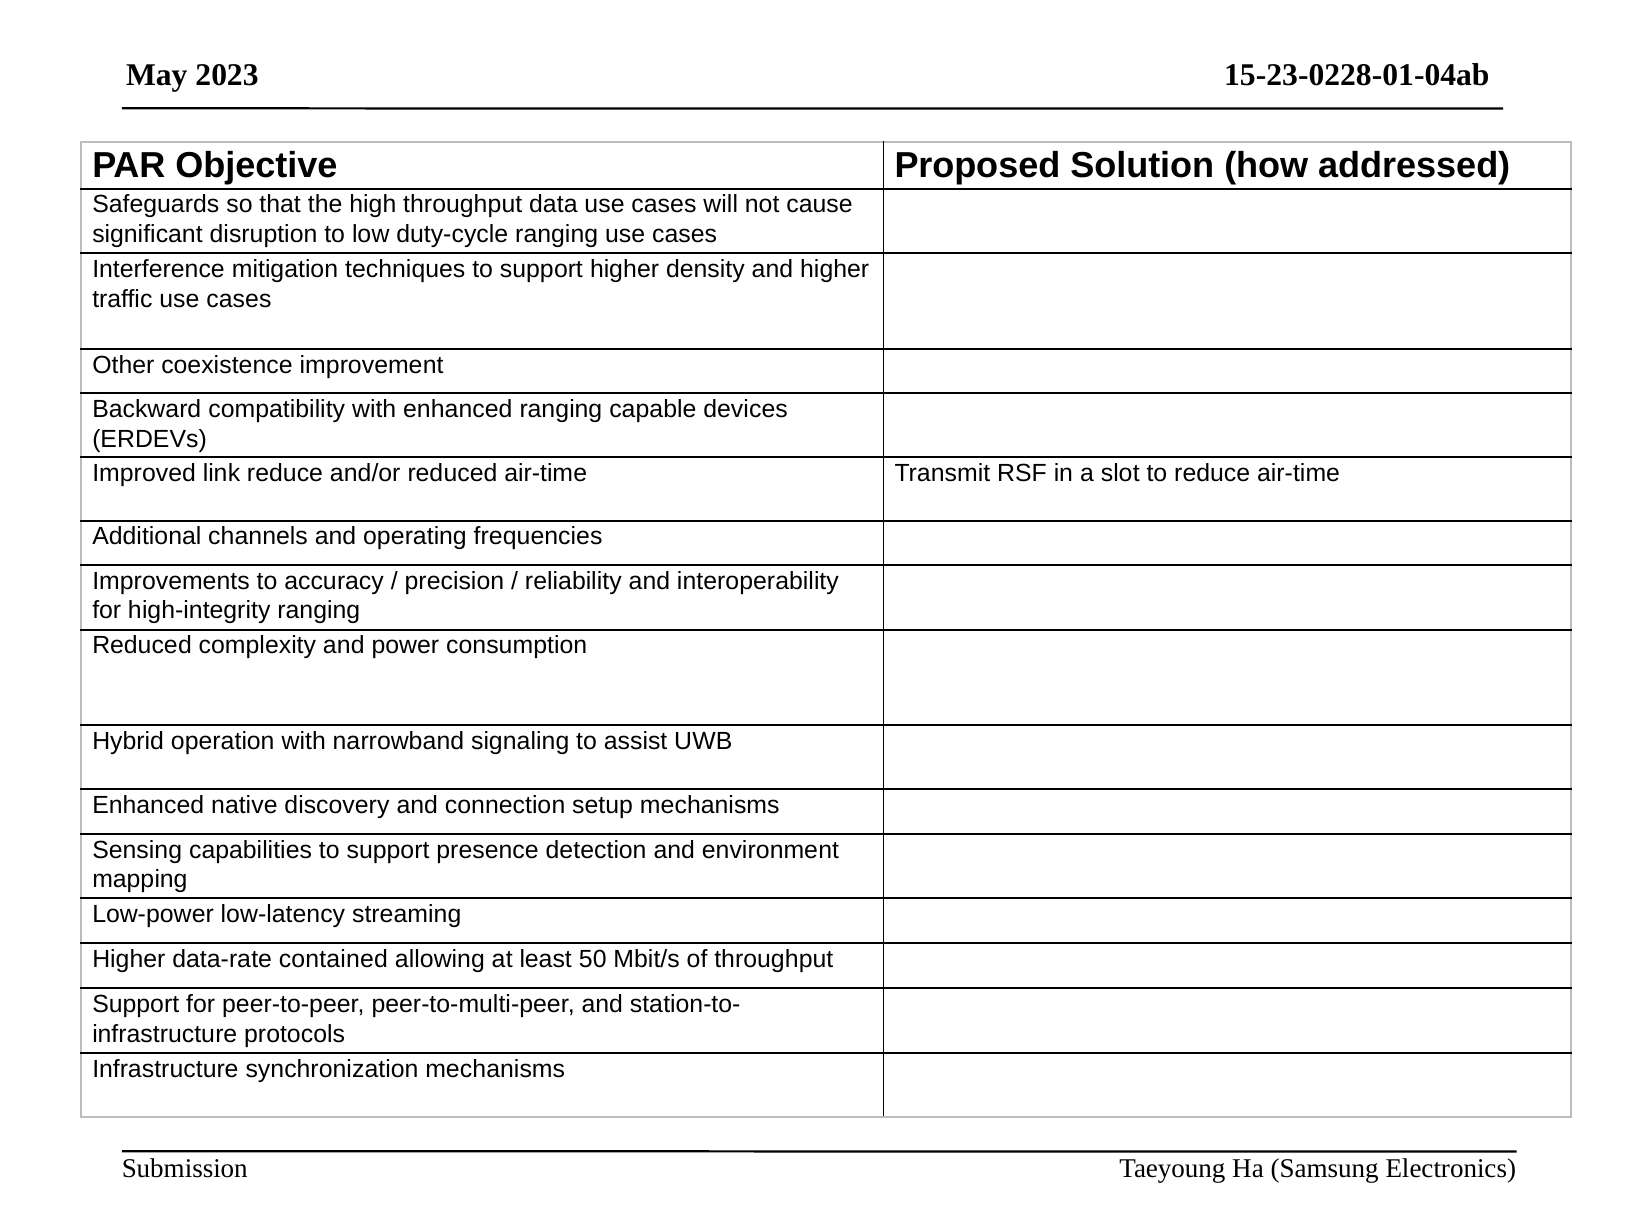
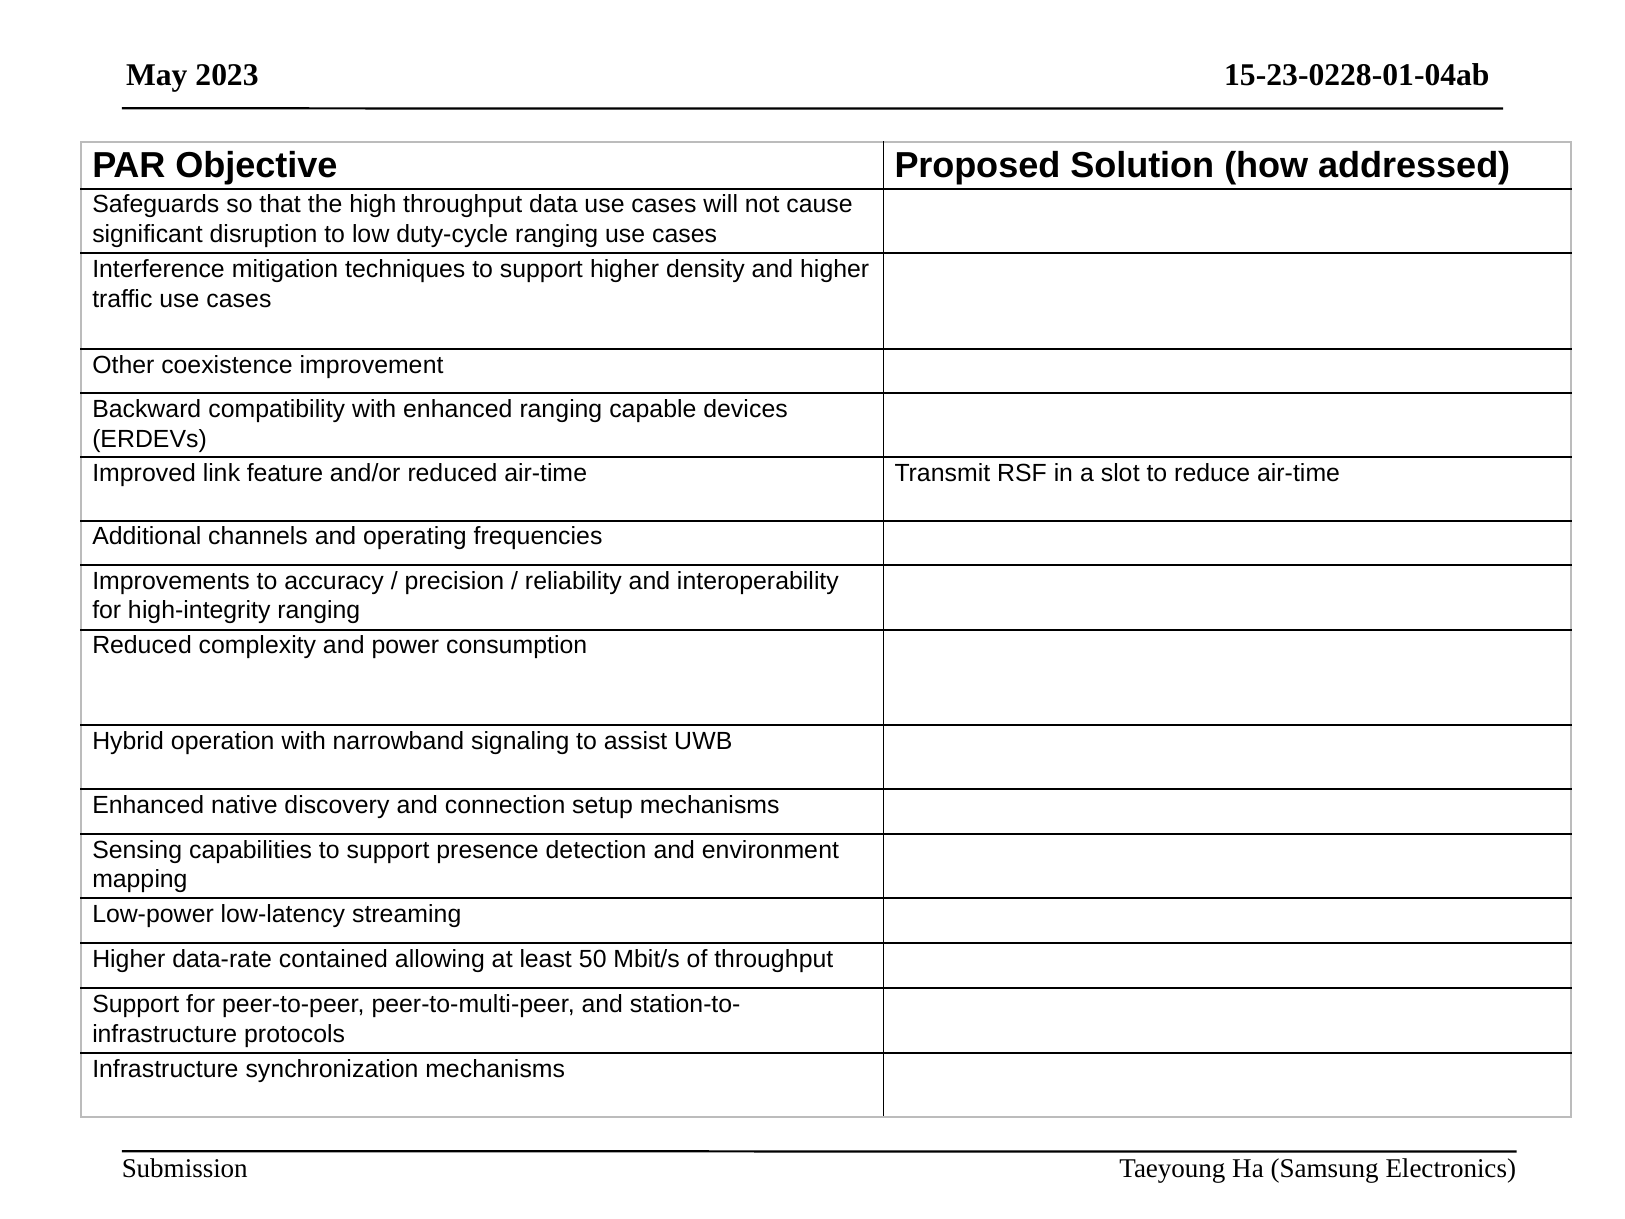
link reduce: reduce -> feature
